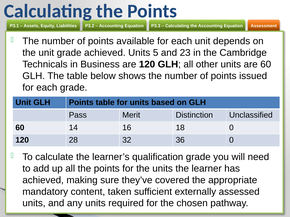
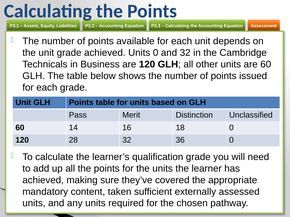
Units 5: 5 -> 0
and 23: 23 -> 32
